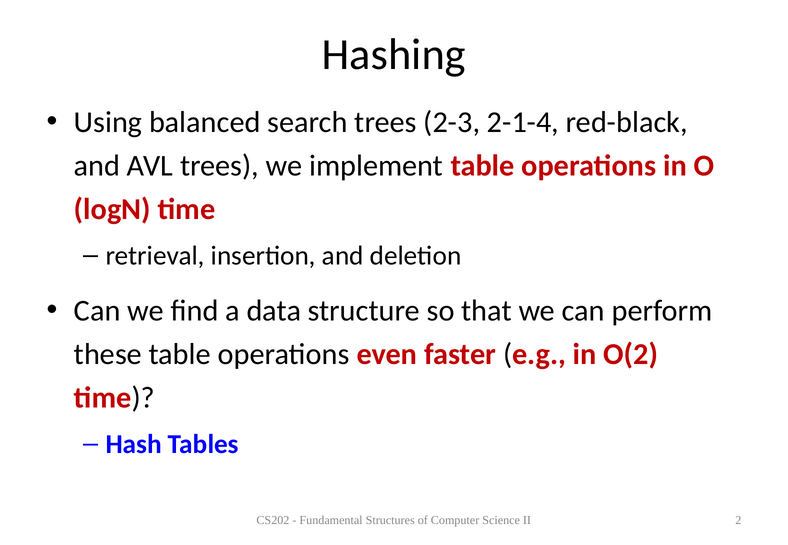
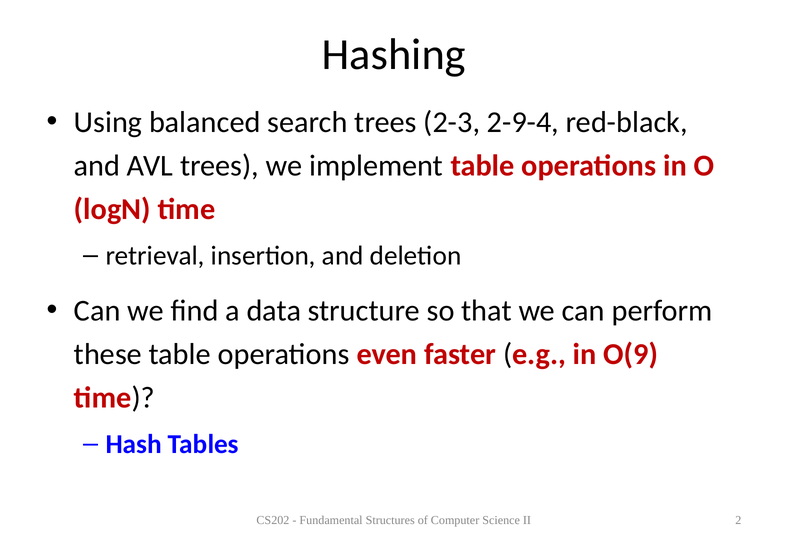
2-1-4: 2-1-4 -> 2-9-4
O(2: O(2 -> O(9
